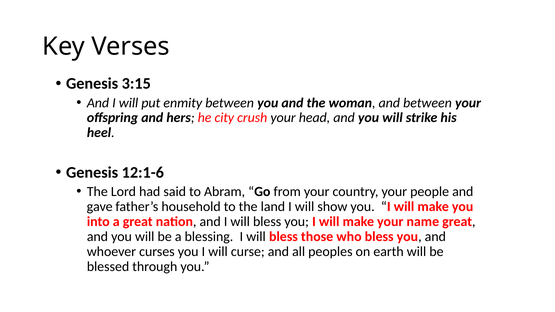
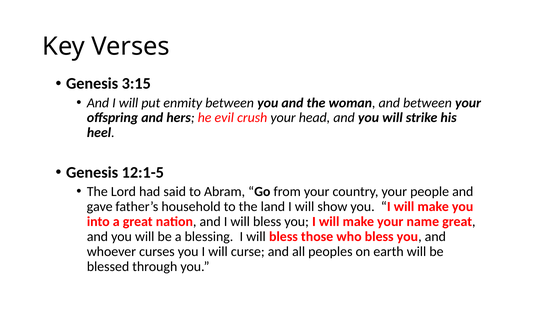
city: city -> evil
12:1-6: 12:1-6 -> 12:1-5
